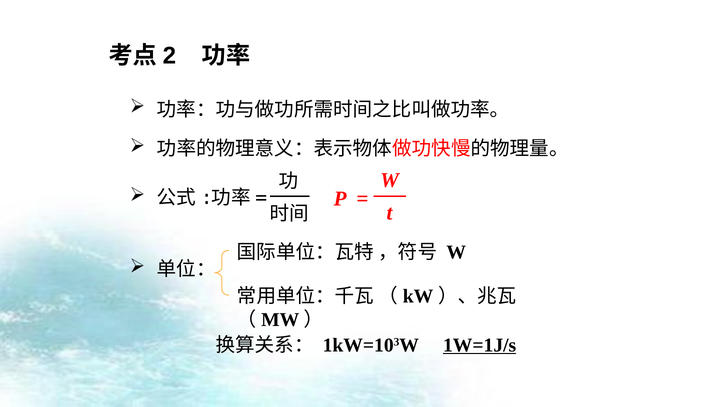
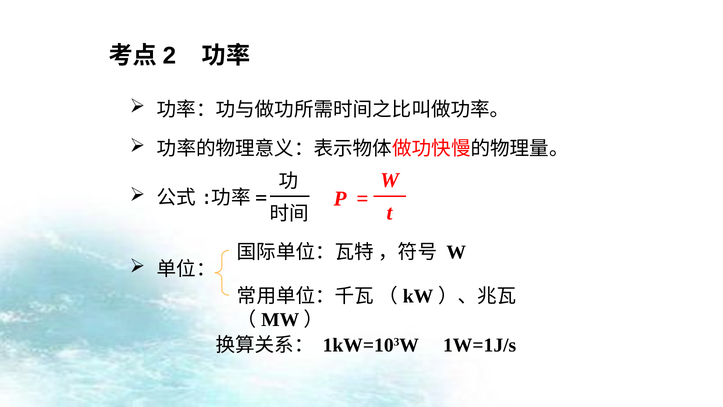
1W=1J/s underline: present -> none
